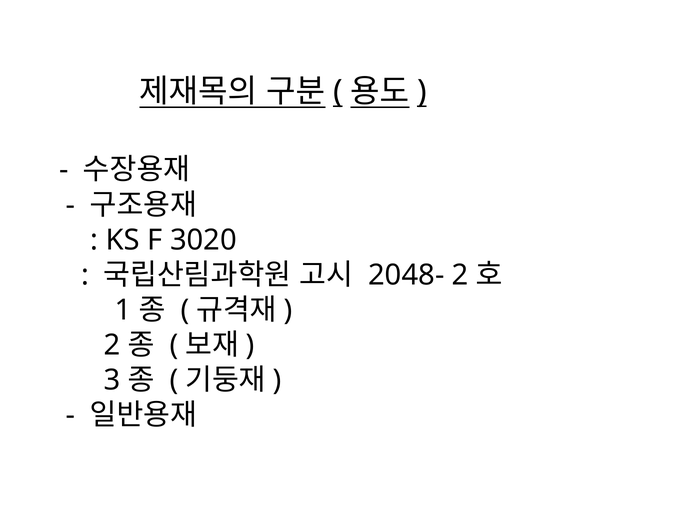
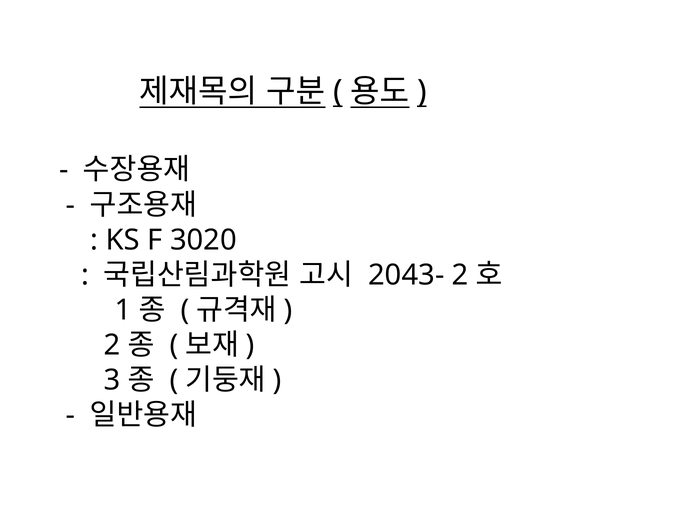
2048-: 2048- -> 2043-
